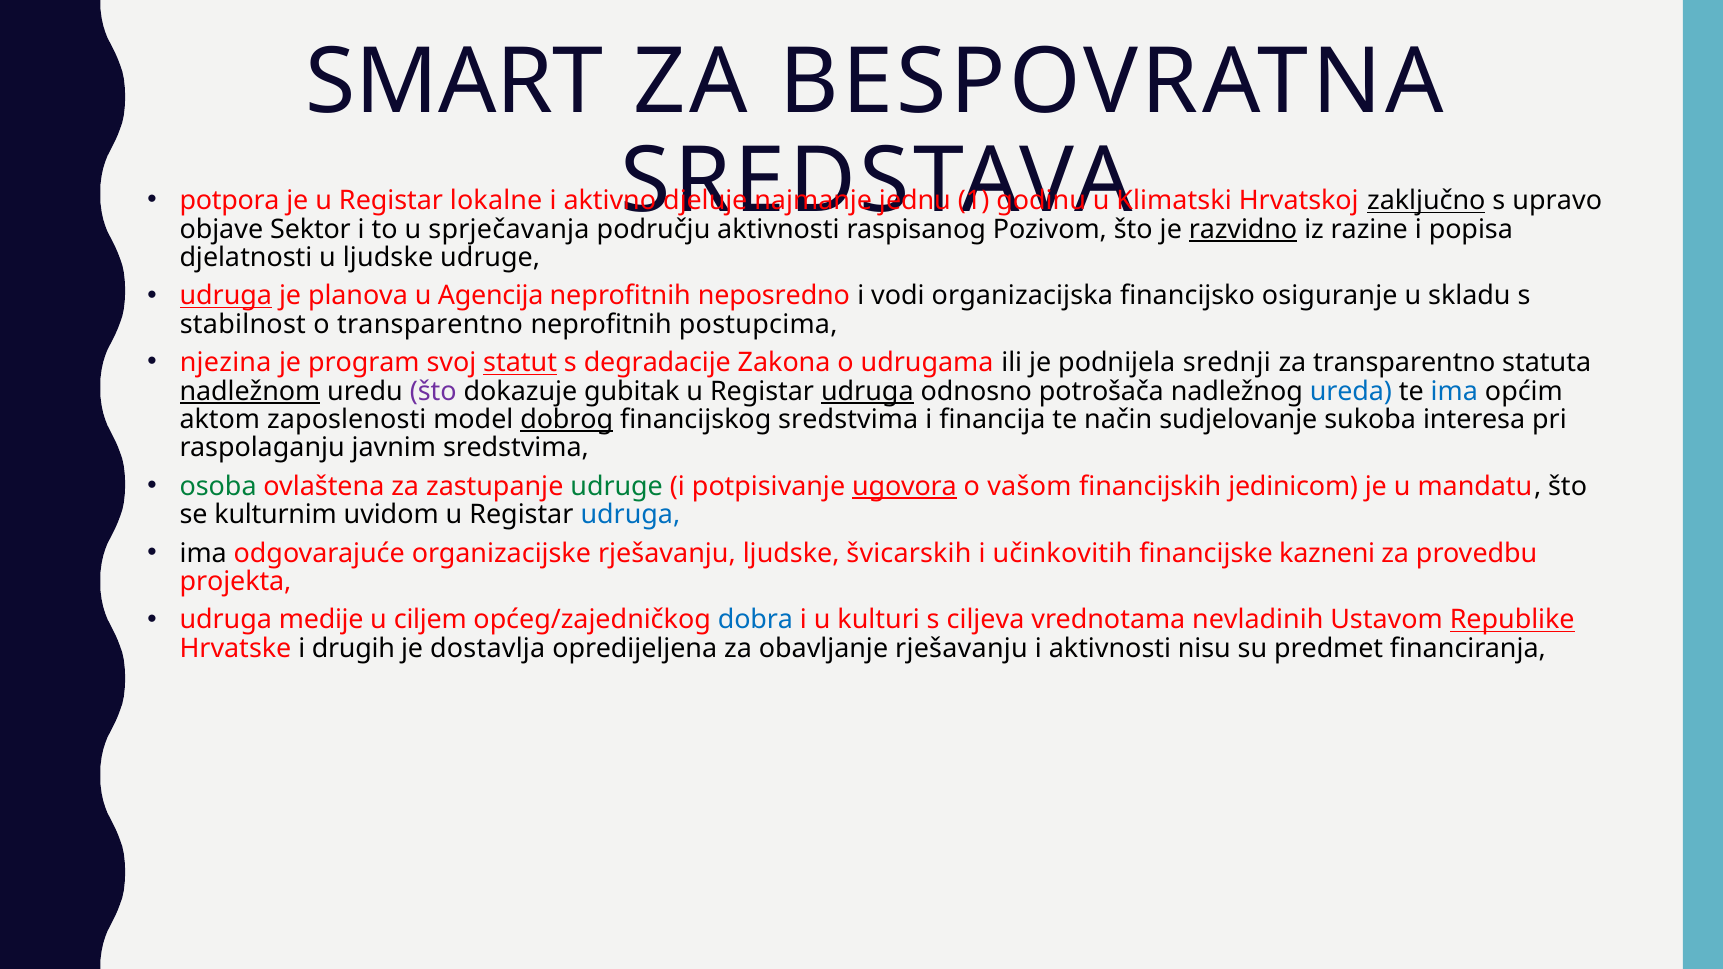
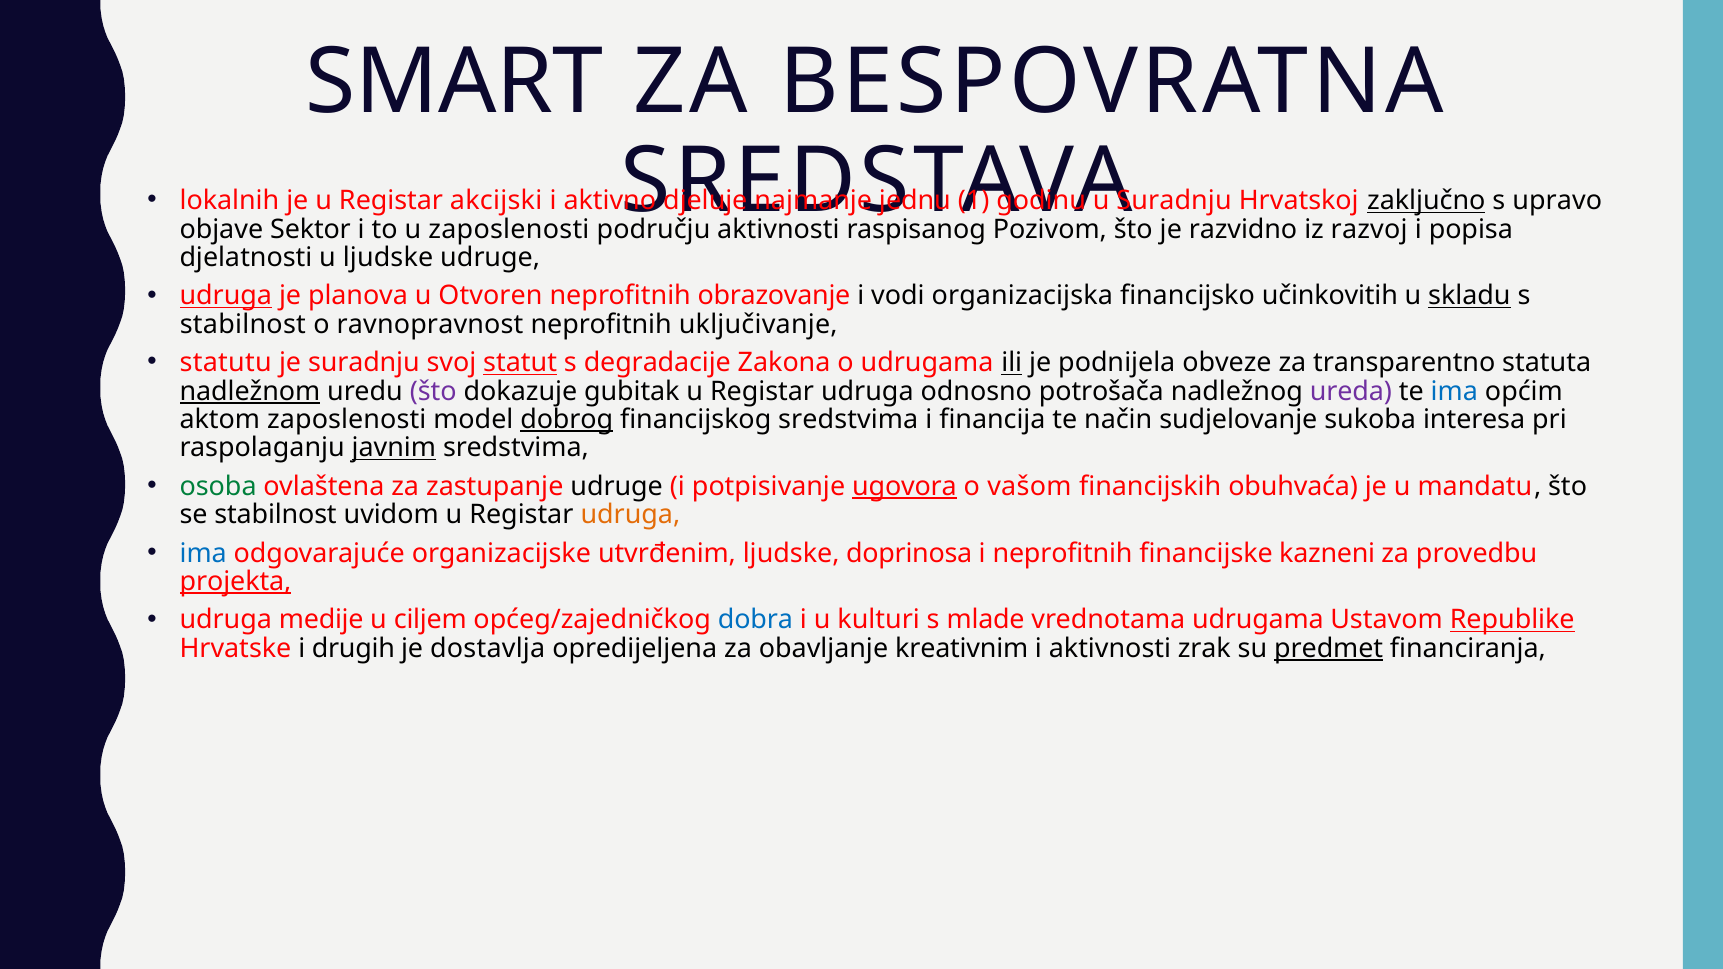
potpora: potpora -> lokalnih
lokalne: lokalne -> akcijski
Klimatski at (1174, 201): Klimatski -> Suradnju
u sprječavanja: sprječavanja -> zaposlenosti
razvidno underline: present -> none
razine: razine -> razvoj
Agencija: Agencija -> Otvoren
neposredno: neposredno -> obrazovanje
osiguranje: osiguranje -> učinkovitih
skladu underline: none -> present
o transparentno: transparentno -> ravnopravnost
postupcima: postupcima -> uključivanje
njezina: njezina -> statutu
je program: program -> suradnju
ili underline: none -> present
srednji: srednji -> obveze
udruga at (867, 391) underline: present -> none
ureda colour: blue -> purple
javnim underline: none -> present
udruge at (617, 486) colour: green -> black
jedinicom: jedinicom -> obuhvaća
se kulturnim: kulturnim -> stabilnost
udruga at (630, 515) colour: blue -> orange
ima at (203, 553) colour: black -> blue
organizacijske rješavanju: rješavanju -> utvrđenim
švicarskih: švicarskih -> doprinosa
i učinkovitih: učinkovitih -> neprofitnih
projekta underline: none -> present
ciljeva: ciljeva -> mlade
vrednotama nevladinih: nevladinih -> udrugama
obavljanje rješavanju: rješavanju -> kreativnim
nisu: nisu -> zrak
predmet underline: none -> present
